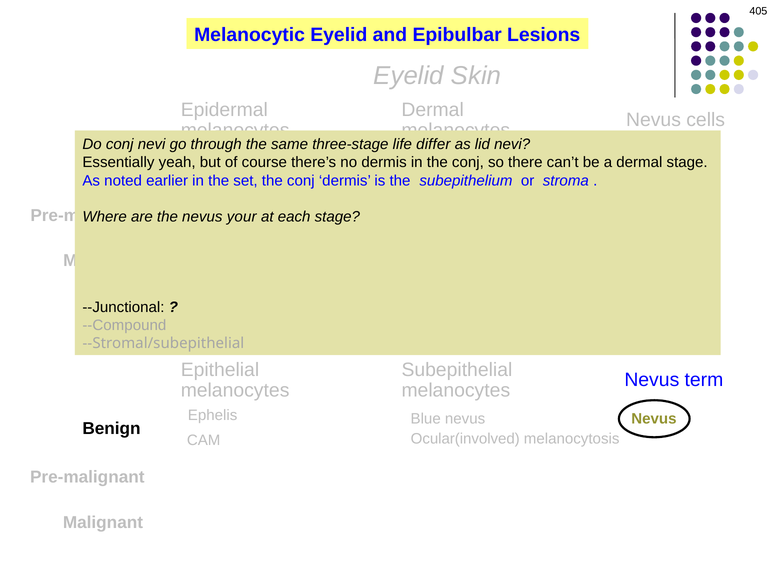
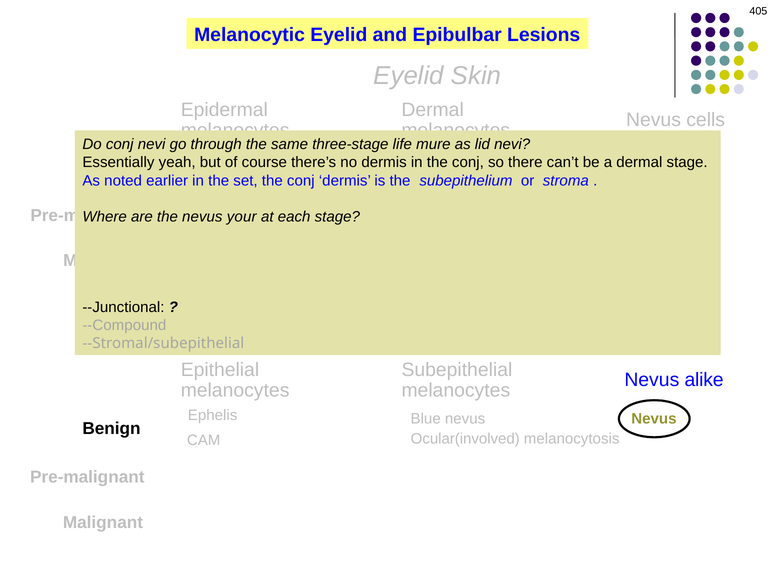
differ: differ -> mure
term: term -> alike
